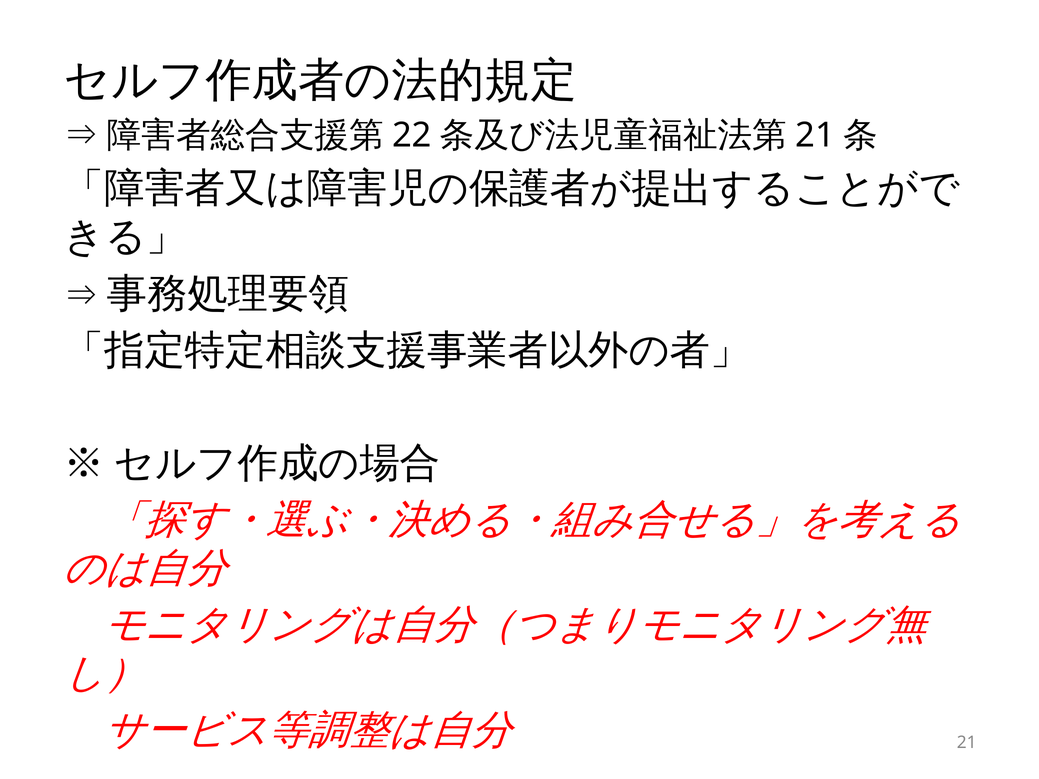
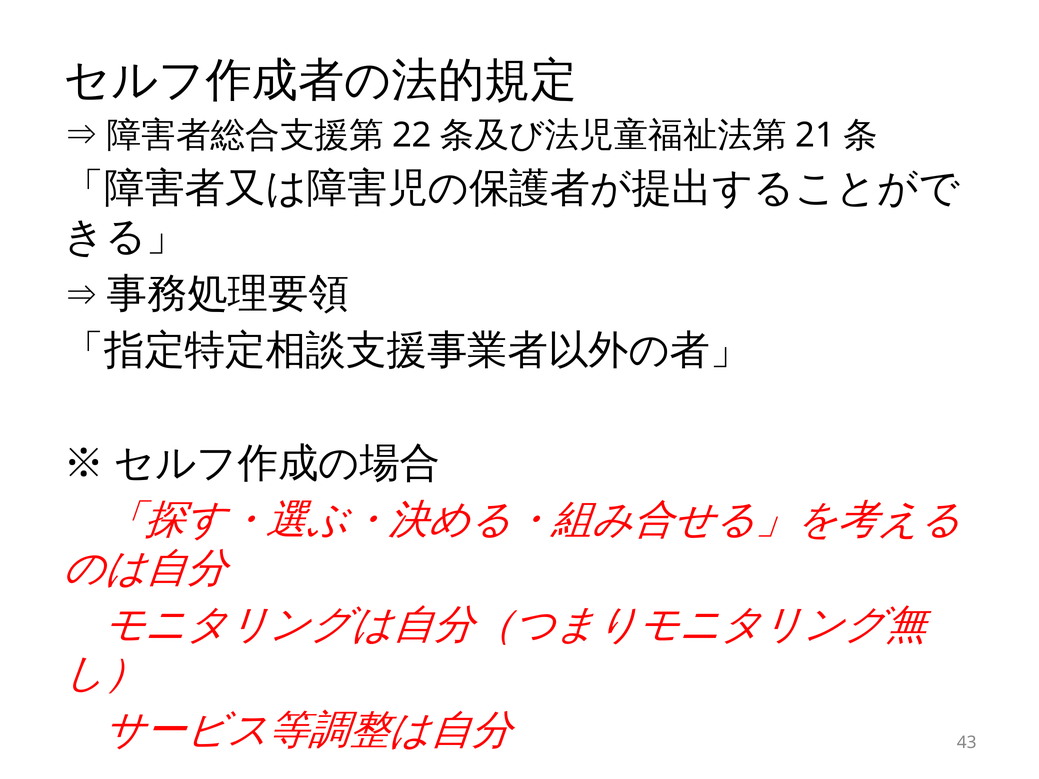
21 at (967, 743): 21 -> 43
